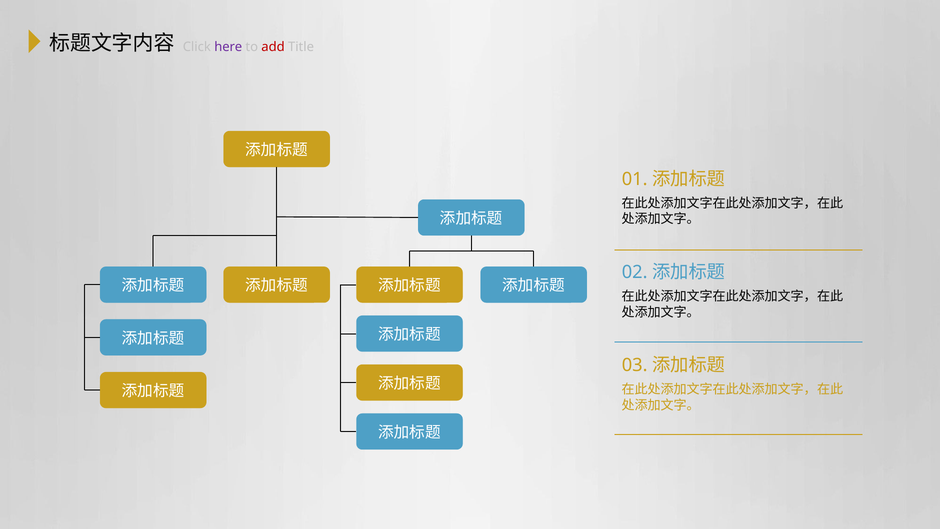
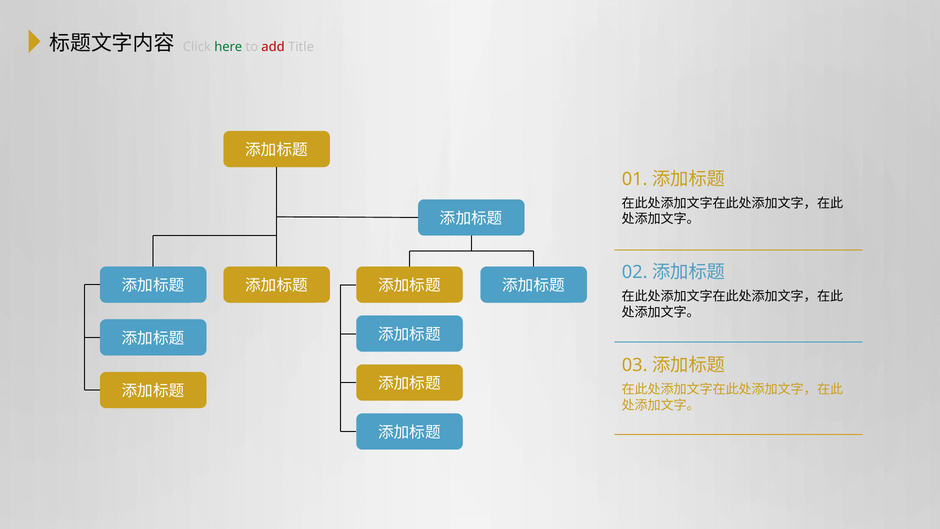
here colour: purple -> green
